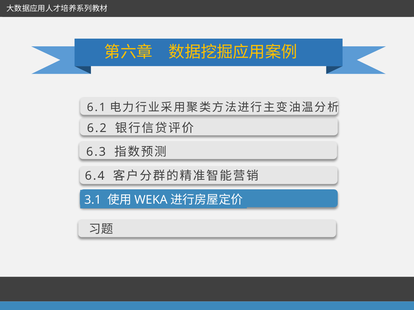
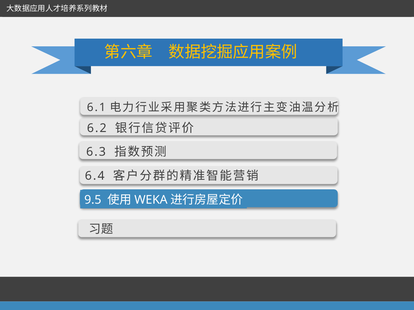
3.1: 3.1 -> 9.5
